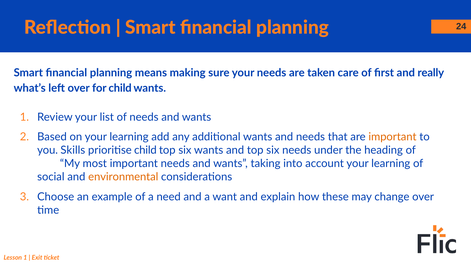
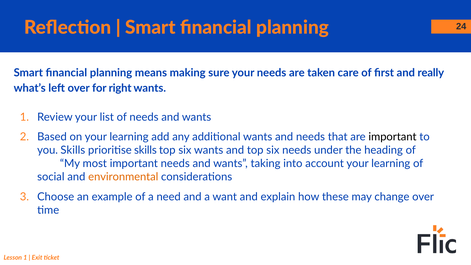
for child: child -> right
important at (392, 137) colour: orange -> black
prioritise child: child -> skills
